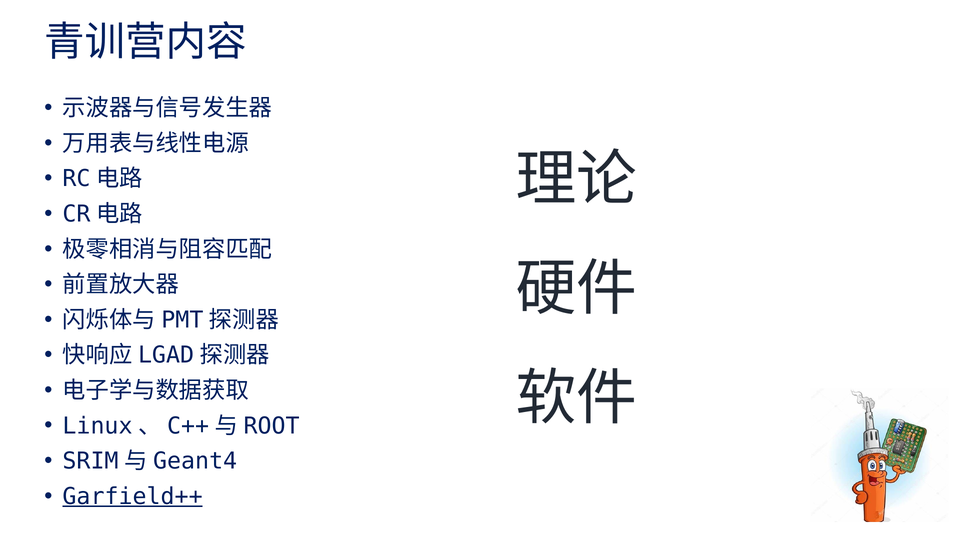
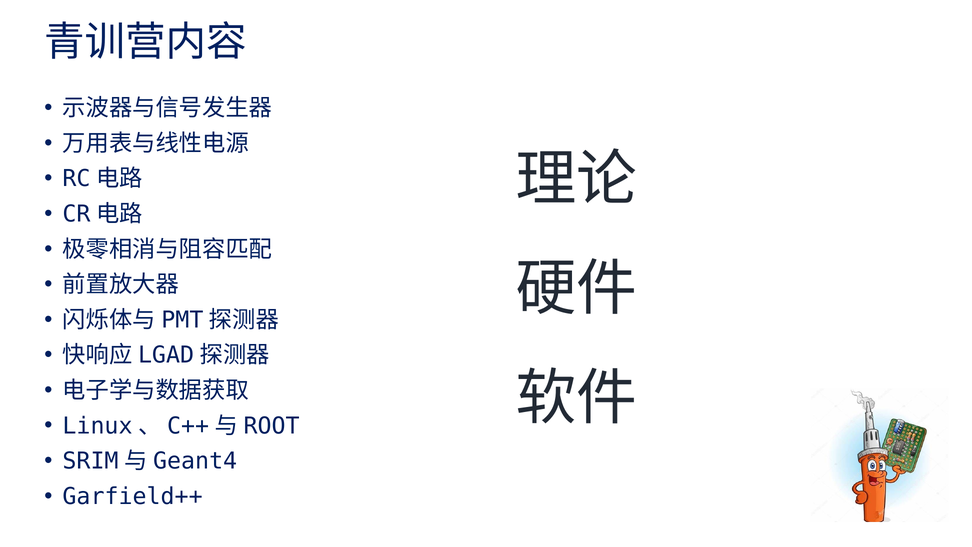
Garfield++ underline: present -> none
